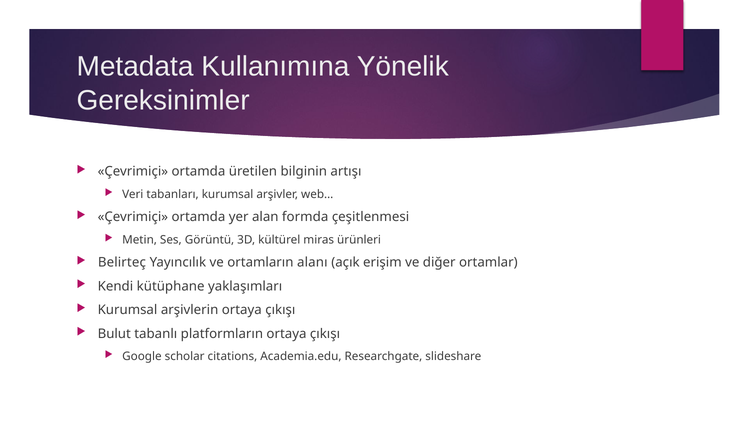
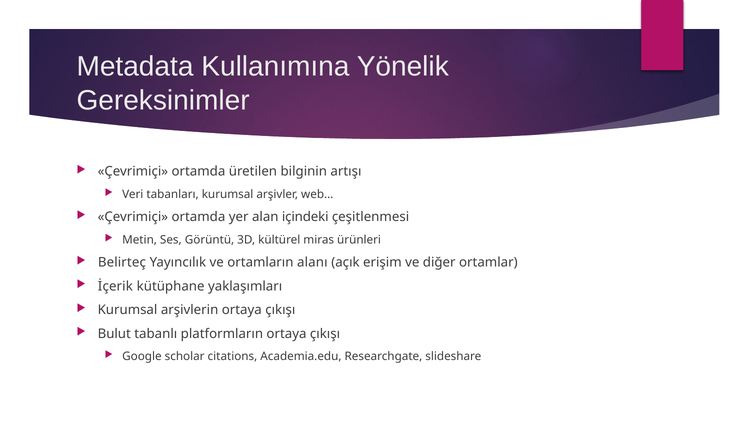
formda: formda -> içindeki
Kendi: Kendi -> İçerik
